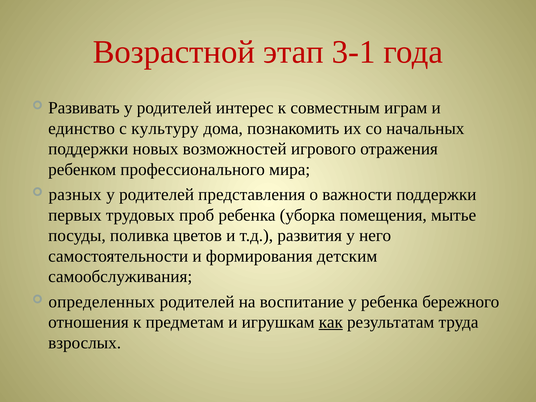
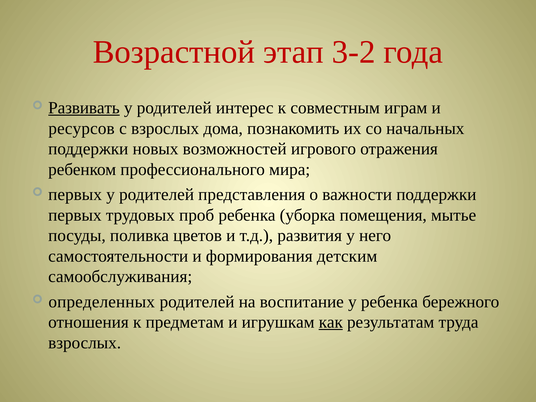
3-1: 3-1 -> 3-2
Развивать underline: none -> present
единство: единство -> ресурсов
с культуру: культуру -> взрослых
разных at (75, 195): разных -> первых
